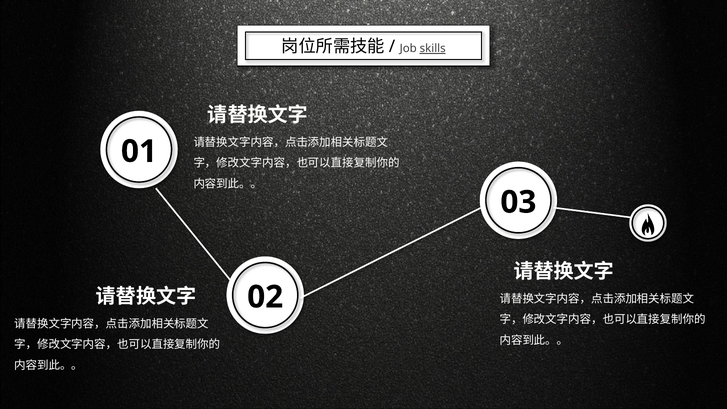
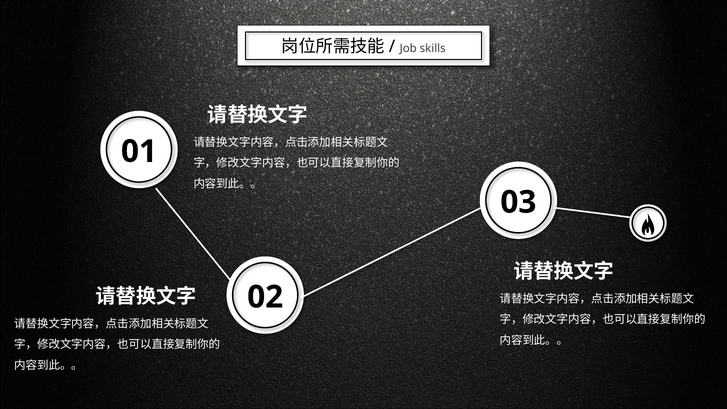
skills underline: present -> none
